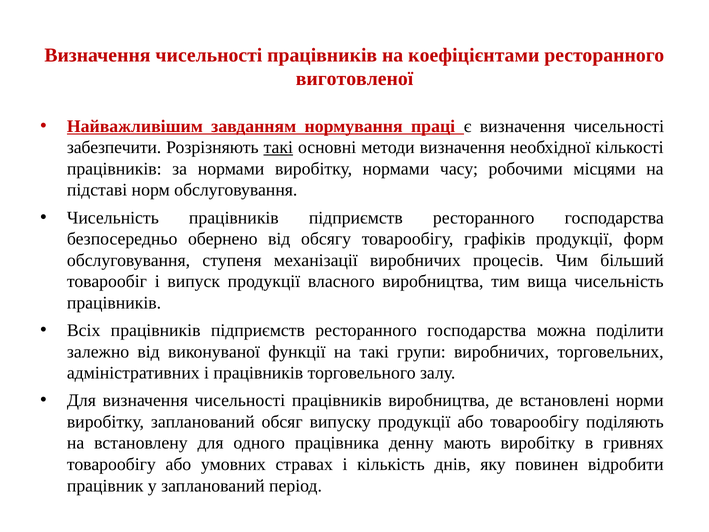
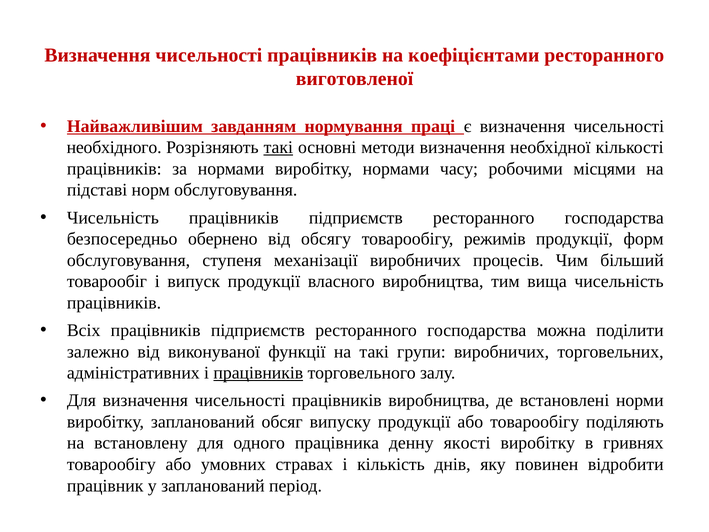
забезпечити: забезпечити -> необхідного
графіків: графіків -> режимів
працівників at (258, 373) underline: none -> present
мають: мають -> якості
